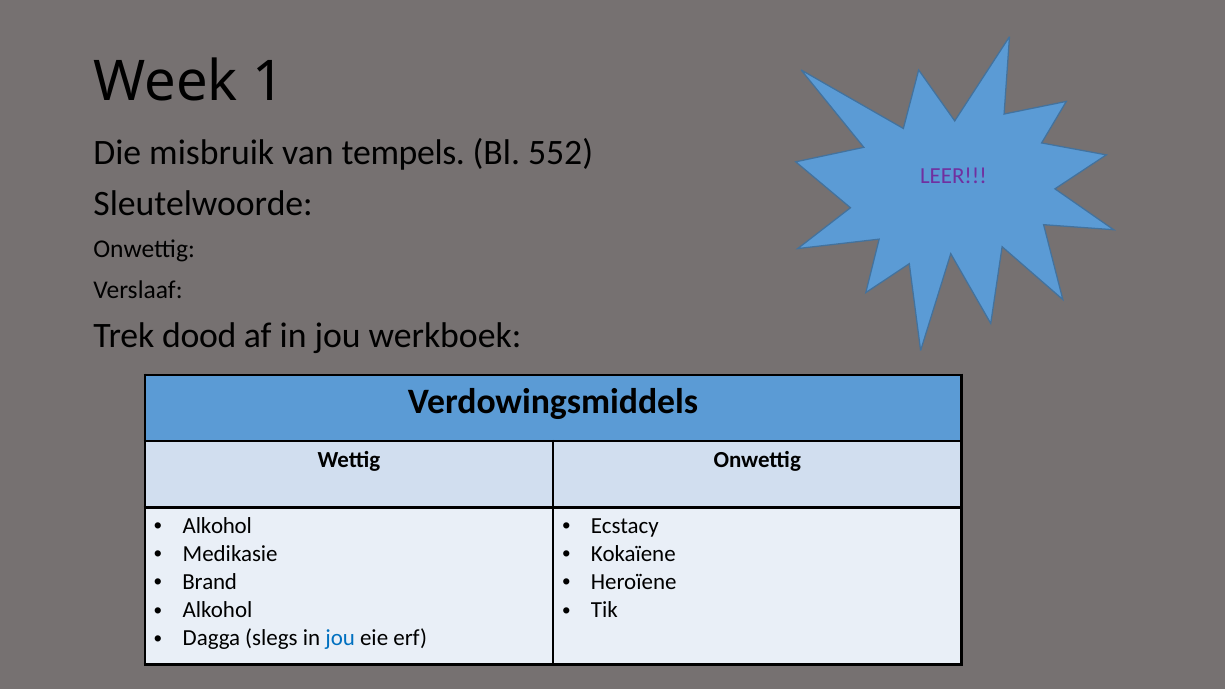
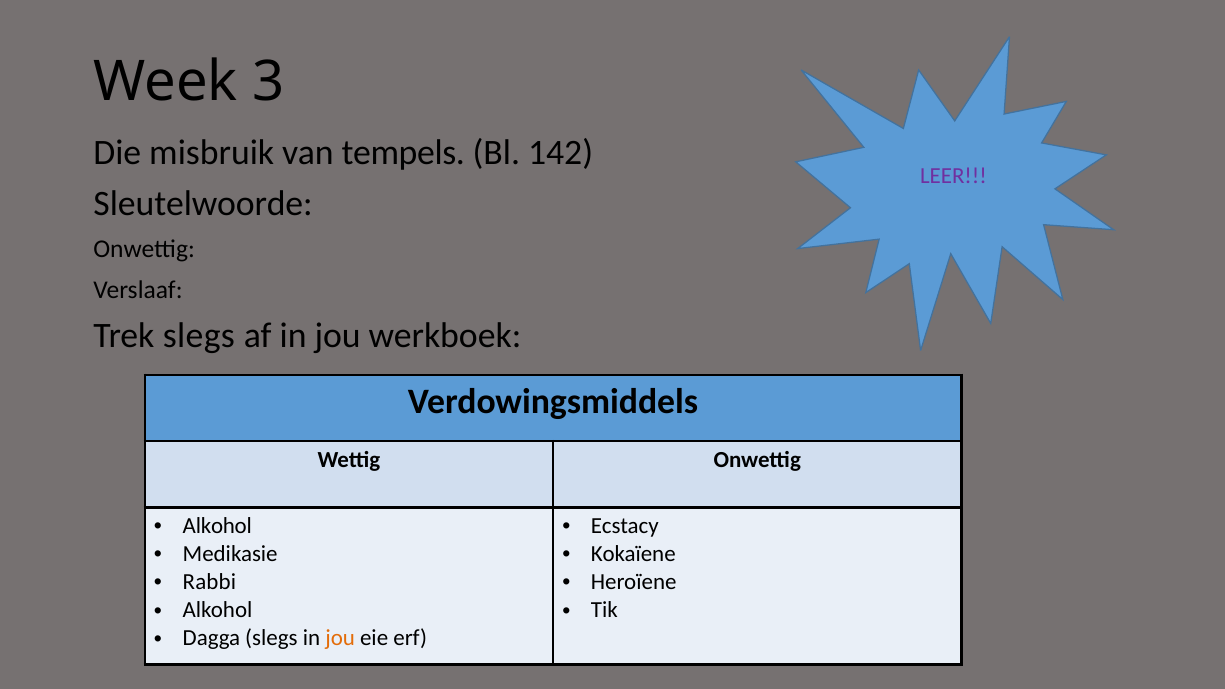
1: 1 -> 3
552: 552 -> 142
Trek dood: dood -> slegs
Brand: Brand -> Rabbi
jou at (340, 638) colour: blue -> orange
